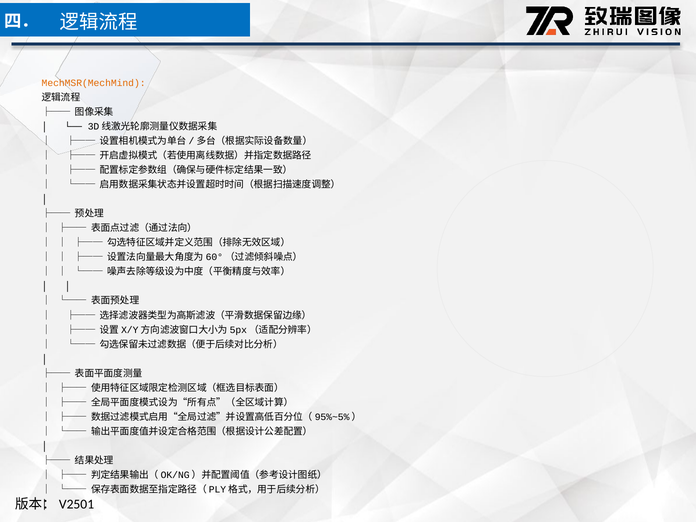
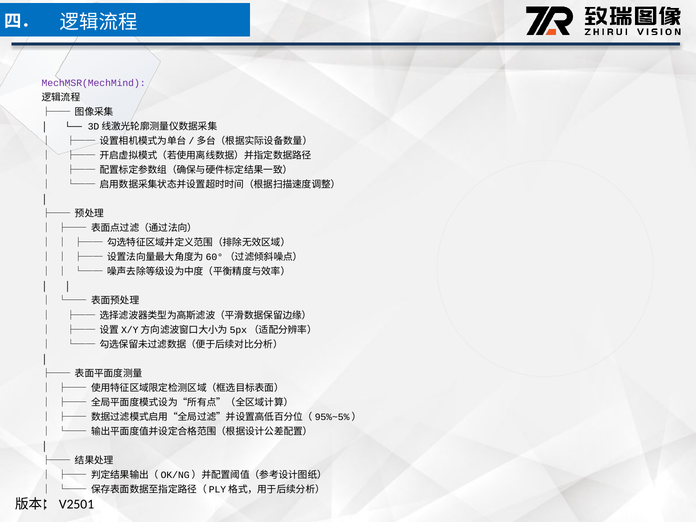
MechMSR(MechMind colour: orange -> purple
